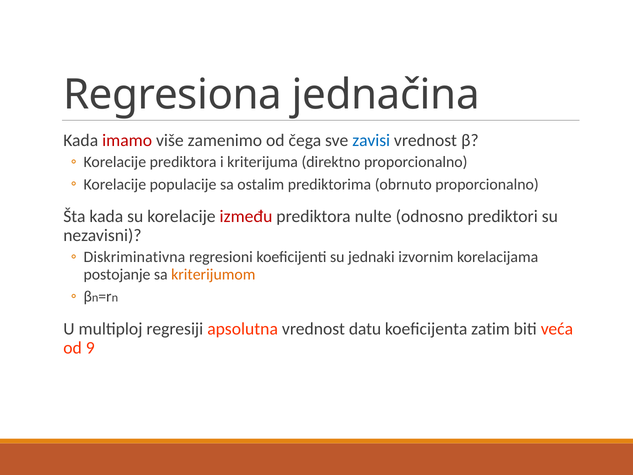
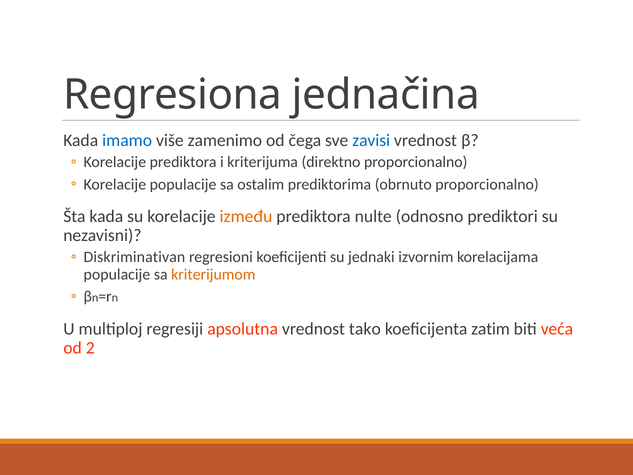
imamo colour: red -> blue
između colour: red -> orange
Diskriminativna: Diskriminativna -> Diskriminativan
postojanje at (117, 274): postojanje -> populacije
datu: datu -> tako
9: 9 -> 2
